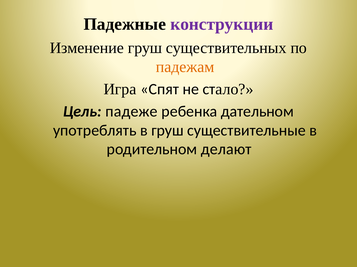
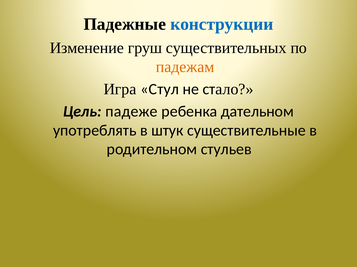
конструкции colour: purple -> blue
Спят: Спят -> Стул
в груш: груш -> штук
делают: делают -> стульев
